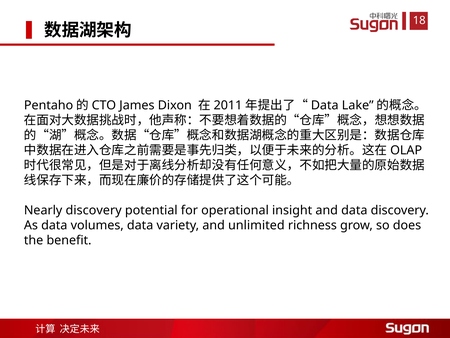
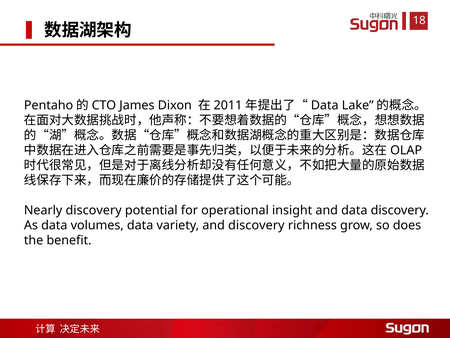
and unlimited: unlimited -> discovery
